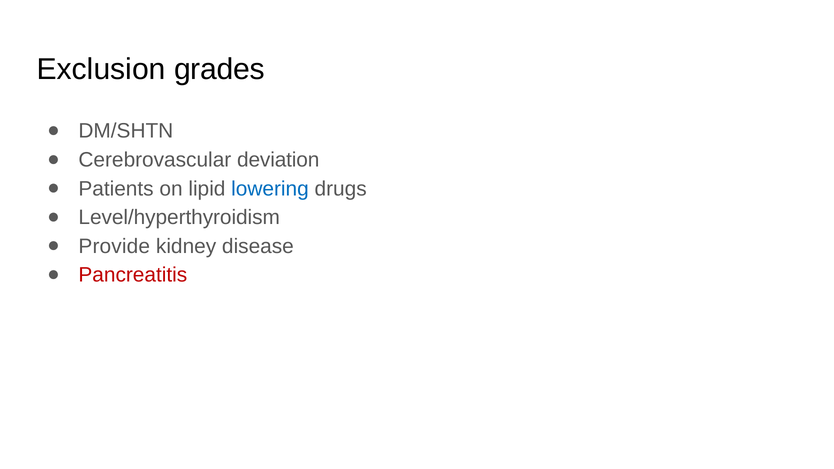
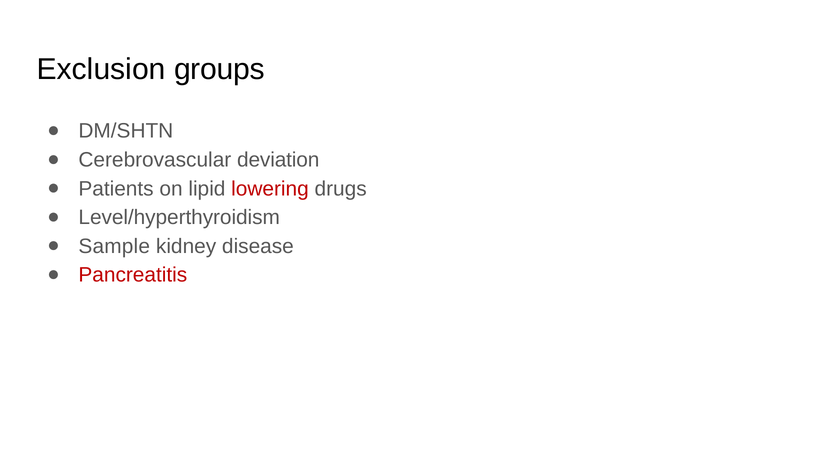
grades: grades -> groups
lowering colour: blue -> red
Provide: Provide -> Sample
